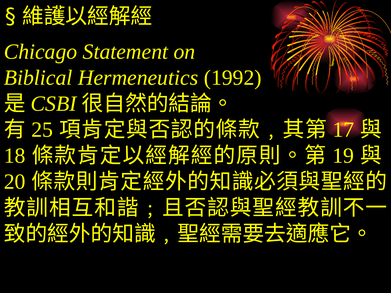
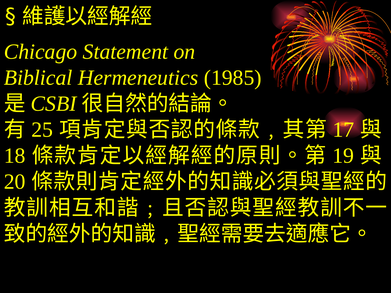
1992: 1992 -> 1985
